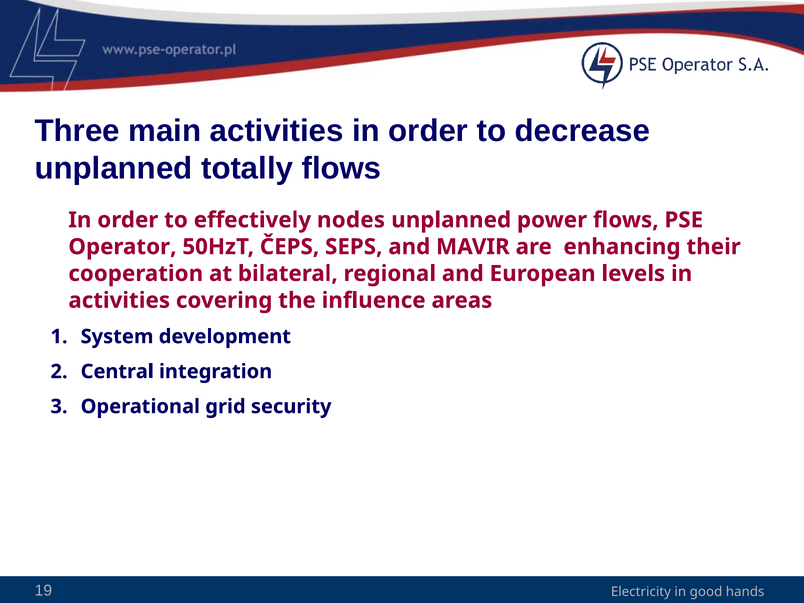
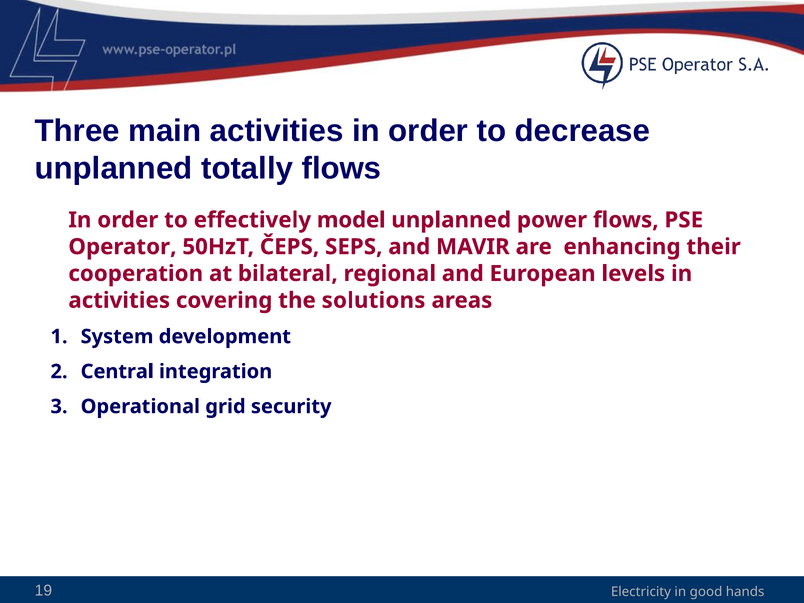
nodes: nodes -> model
influence: influence -> solutions
